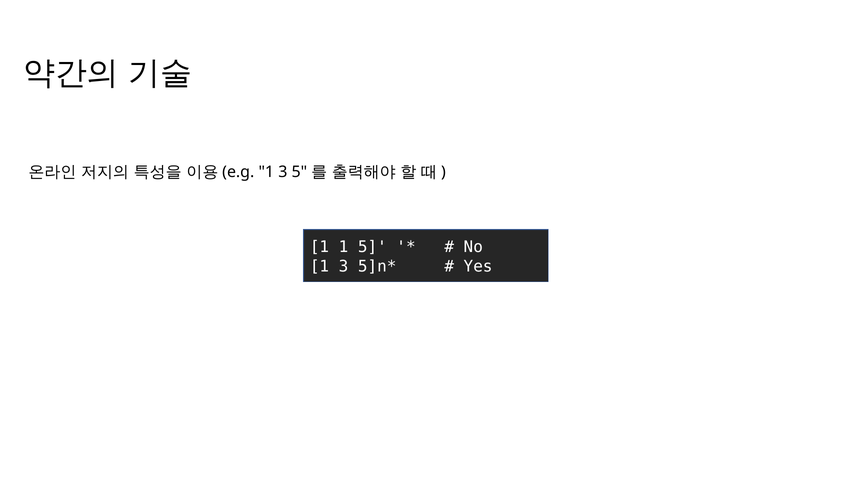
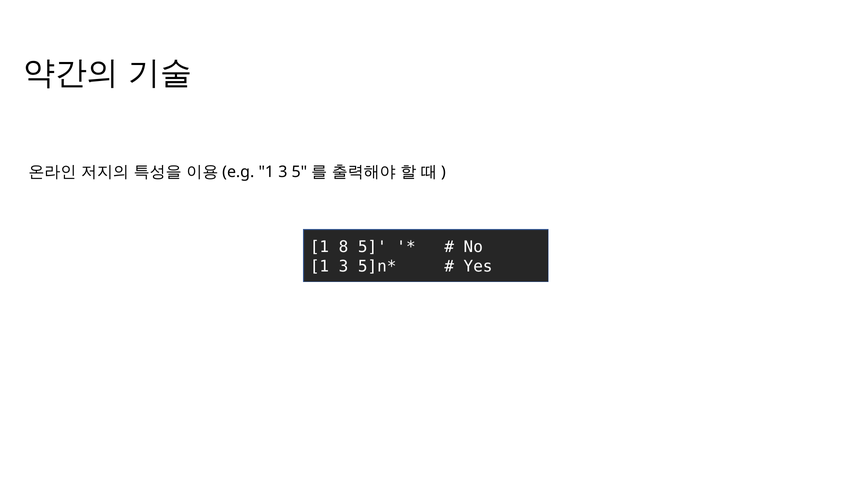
1 1: 1 -> 8
